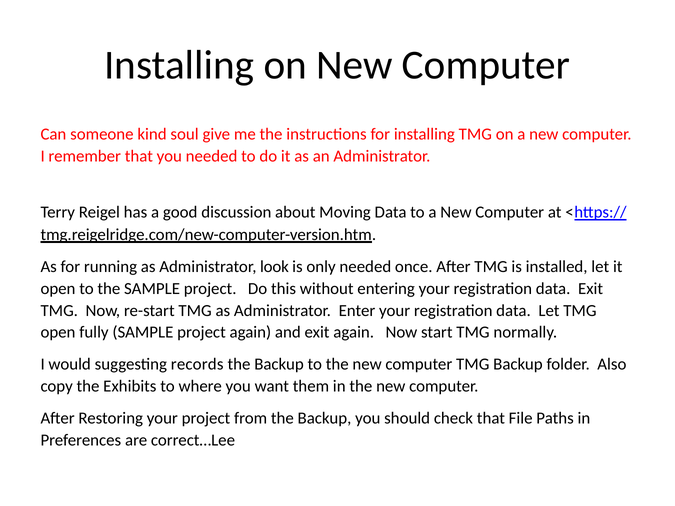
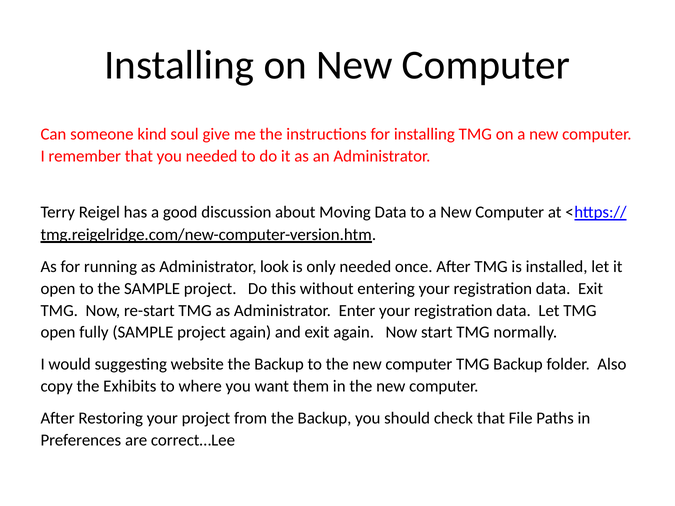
records: records -> website
